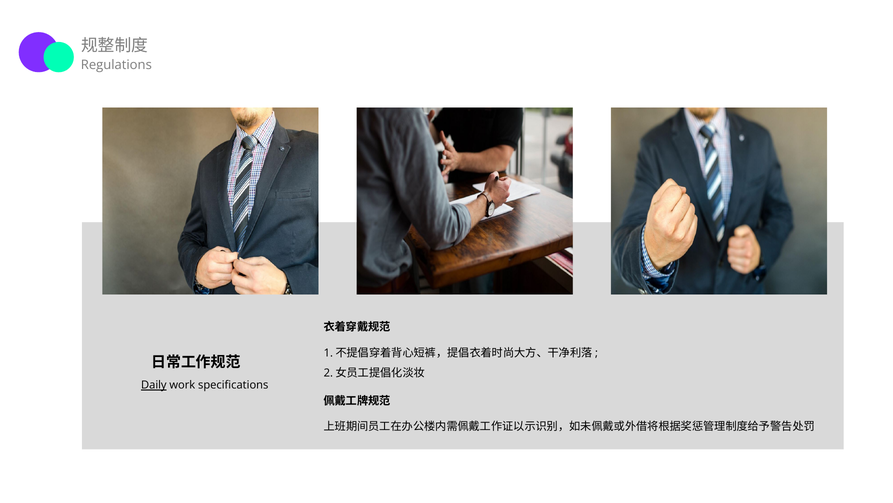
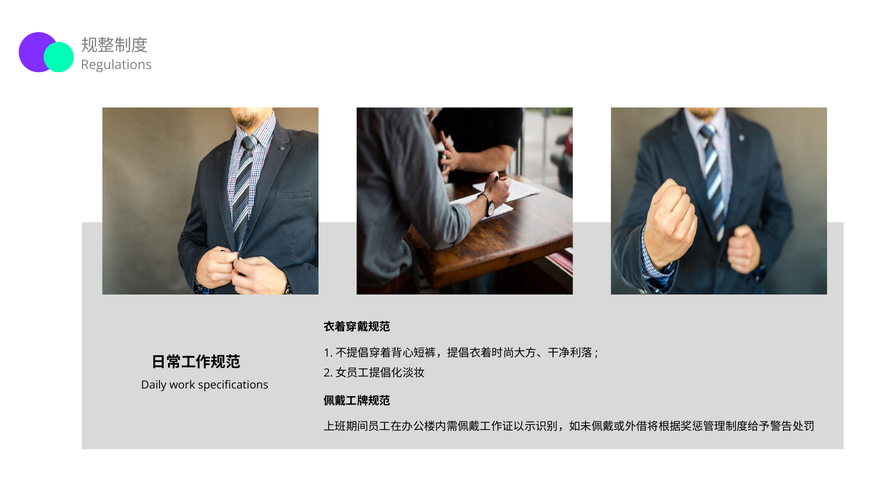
Daily underline: present -> none
